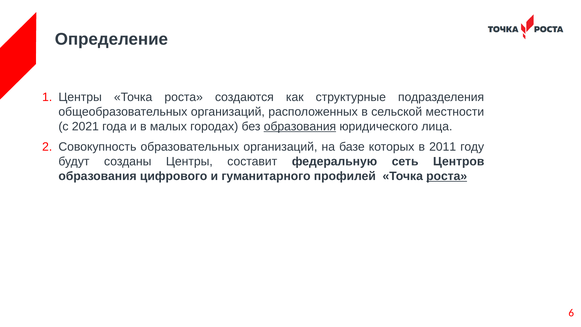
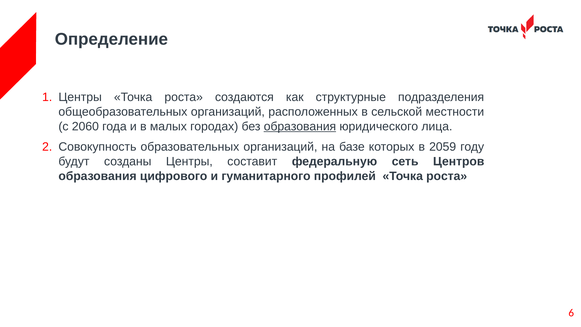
2021: 2021 -> 2060
2011: 2011 -> 2059
роста at (447, 176) underline: present -> none
